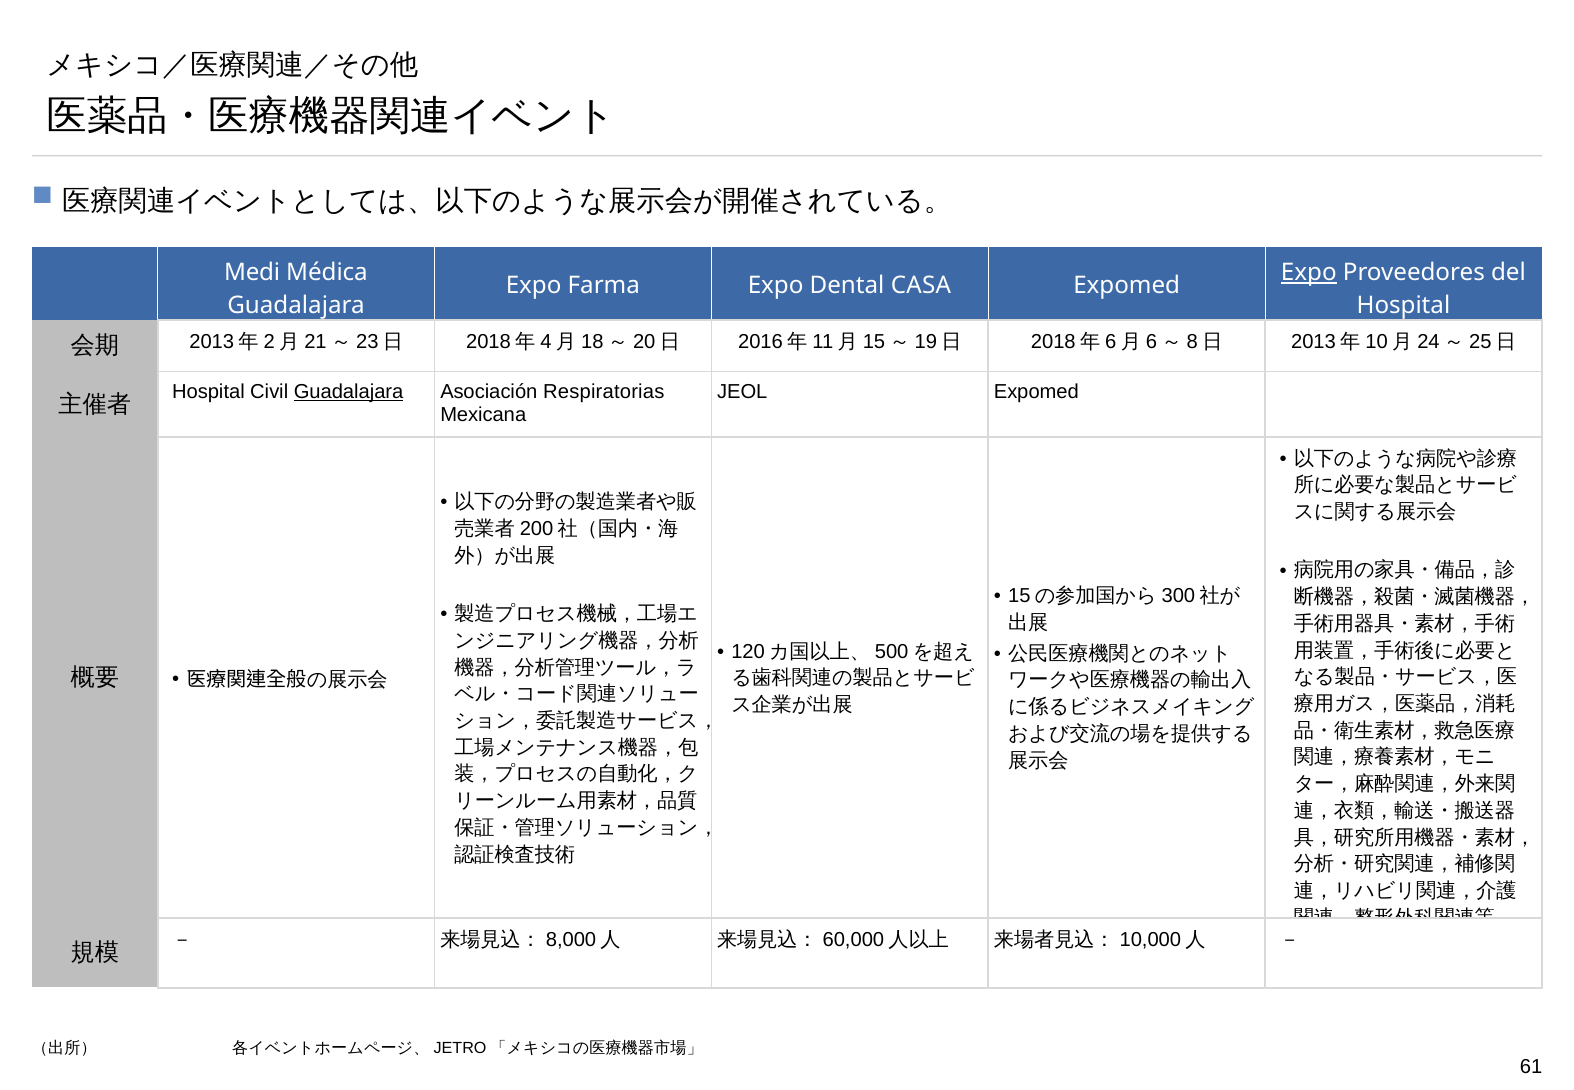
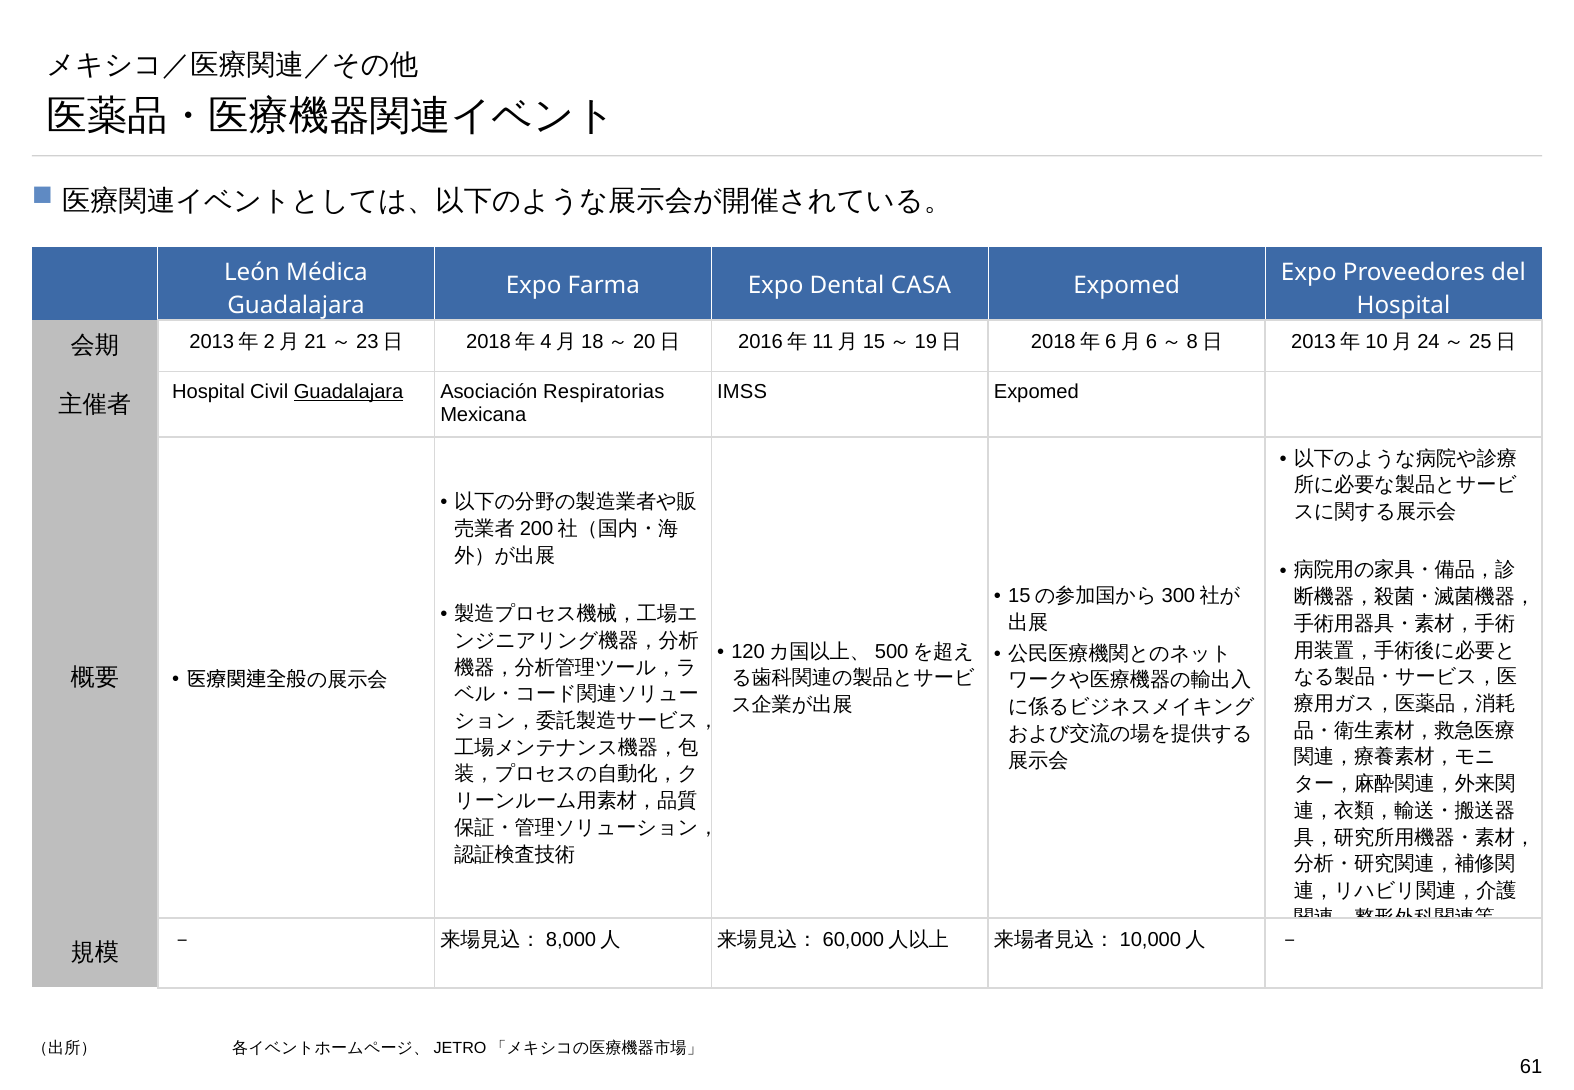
Medi: Medi -> León
Expo at (1309, 272) underline: present -> none
JEOL: JEOL -> IMSS
